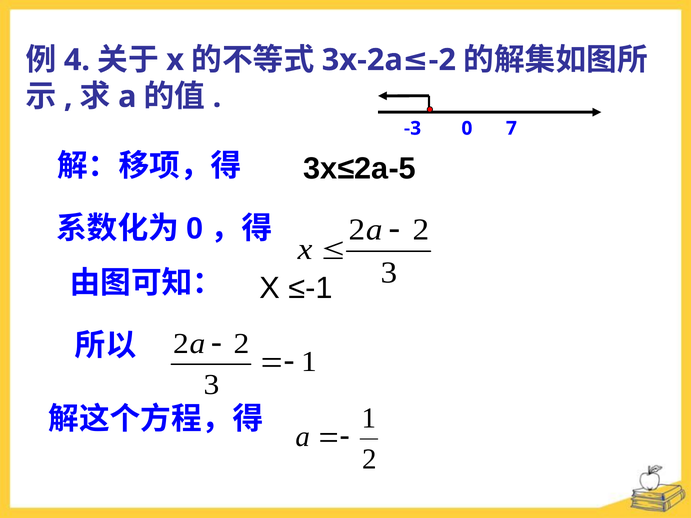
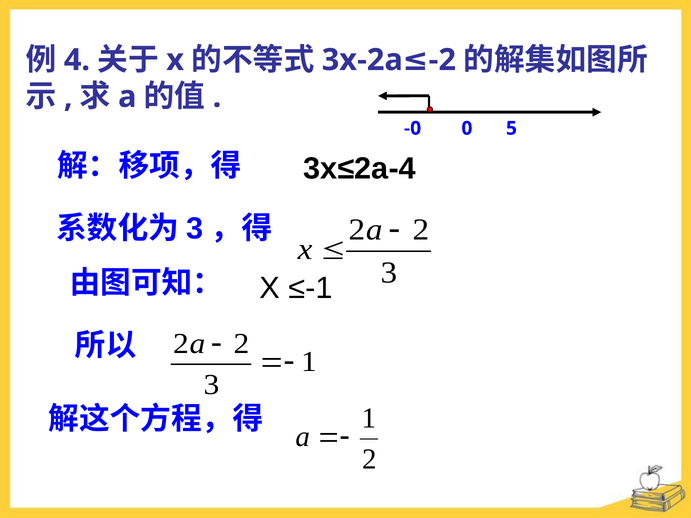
-3: -3 -> -0
7: 7 -> 5
3x≤2a-5: 3x≤2a-5 -> 3x≤2a-4
0 at (195, 229): 0 -> 3
